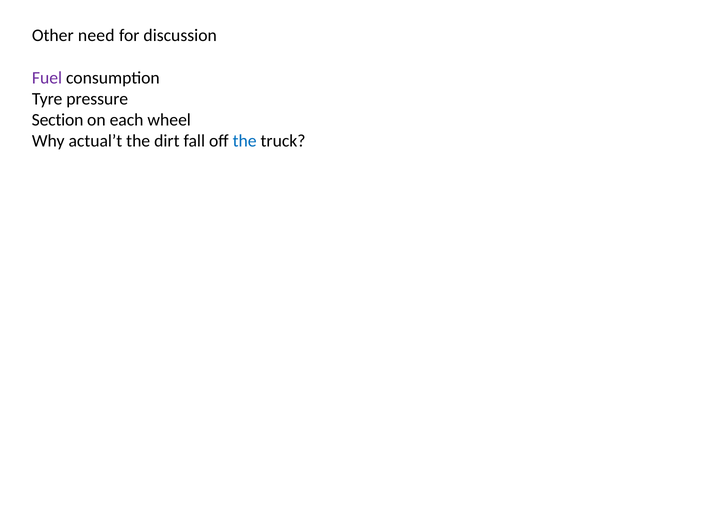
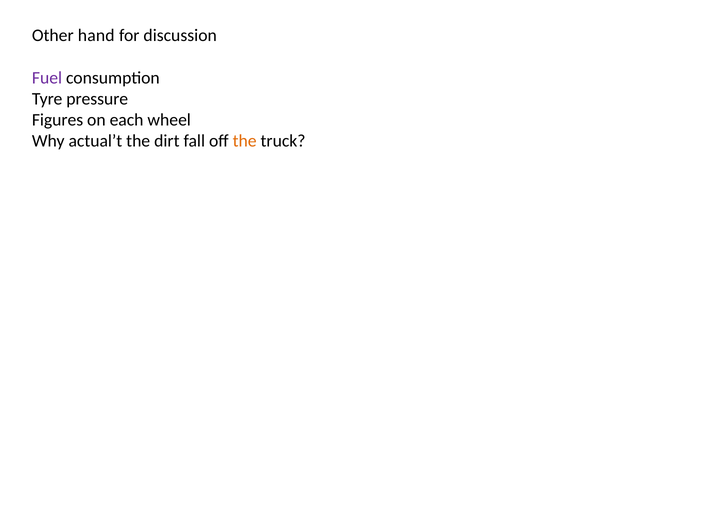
need: need -> hand
Section: Section -> Figures
the at (245, 141) colour: blue -> orange
